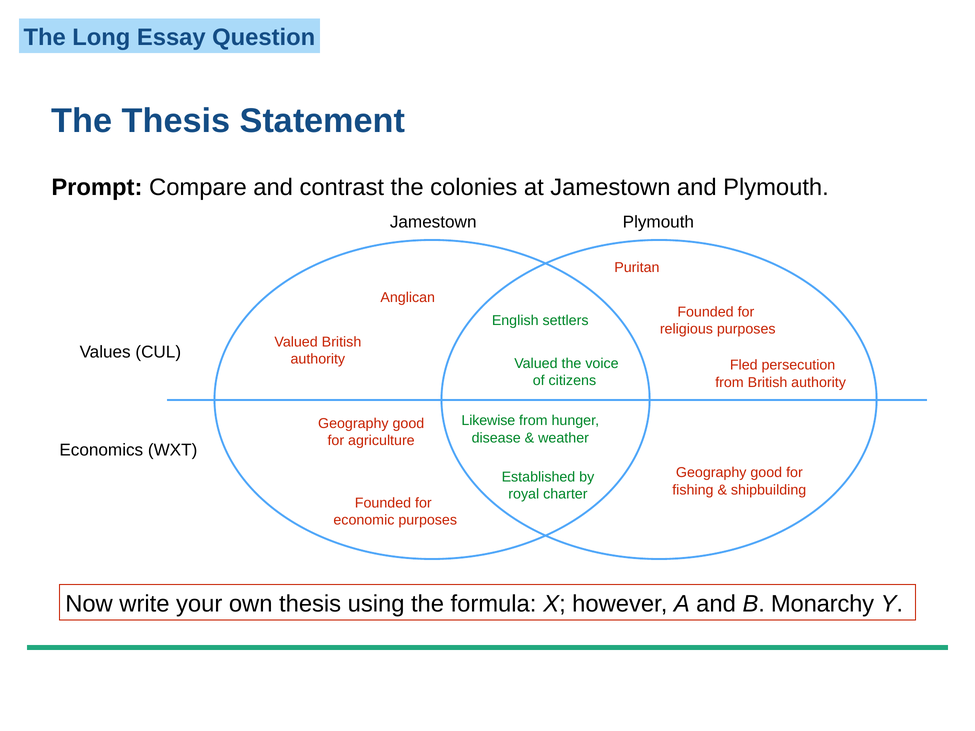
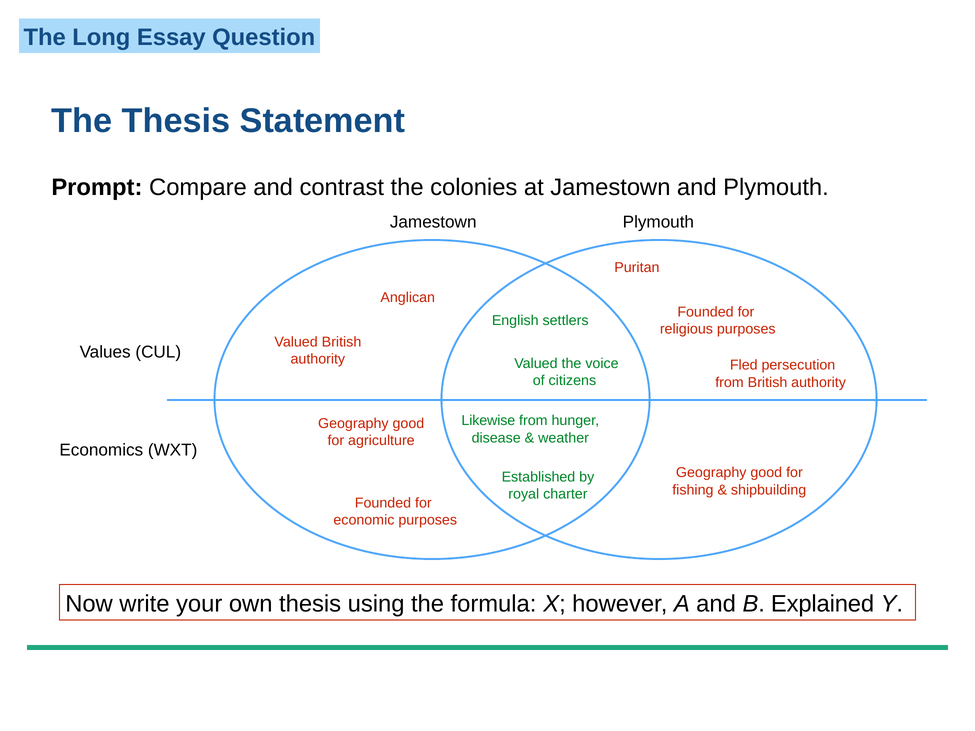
Monarchy: Monarchy -> Explained
